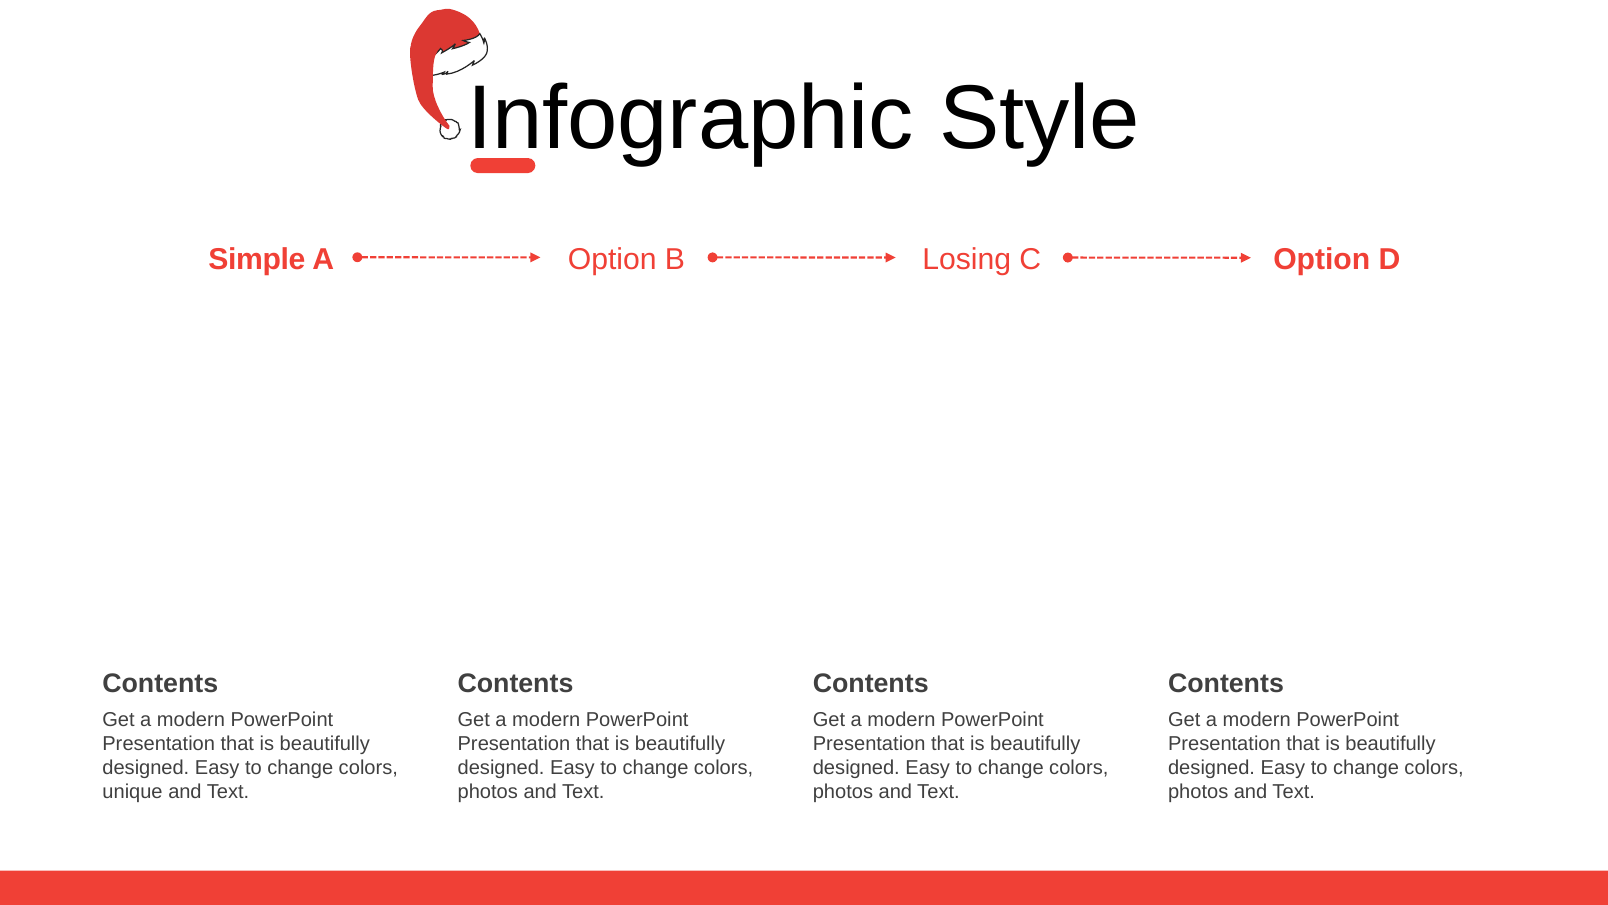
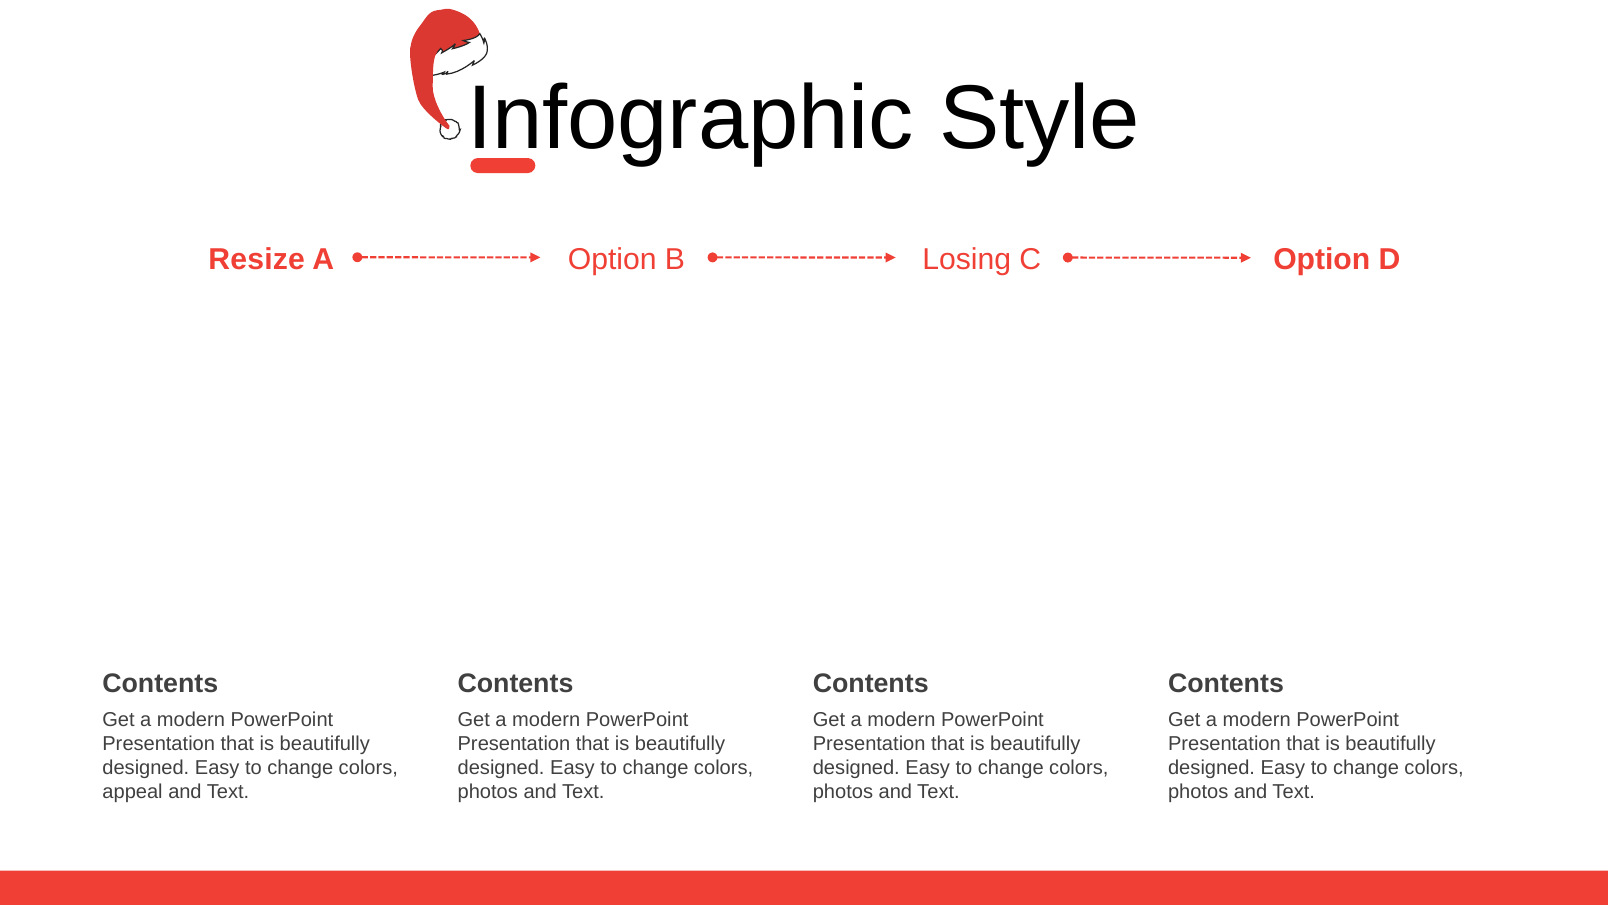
Simple: Simple -> Resize
unique: unique -> appeal
